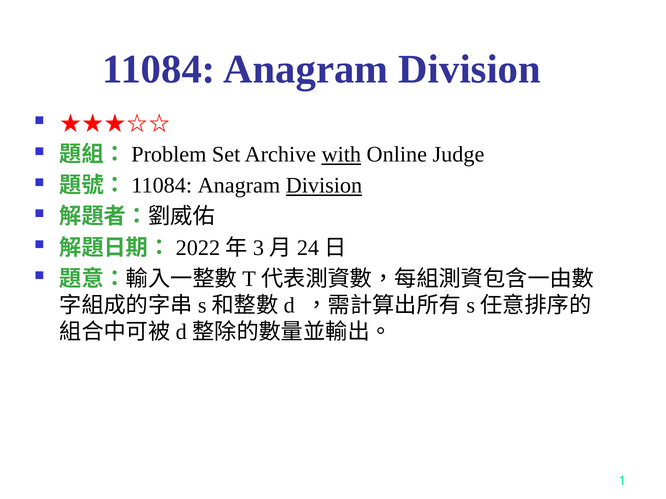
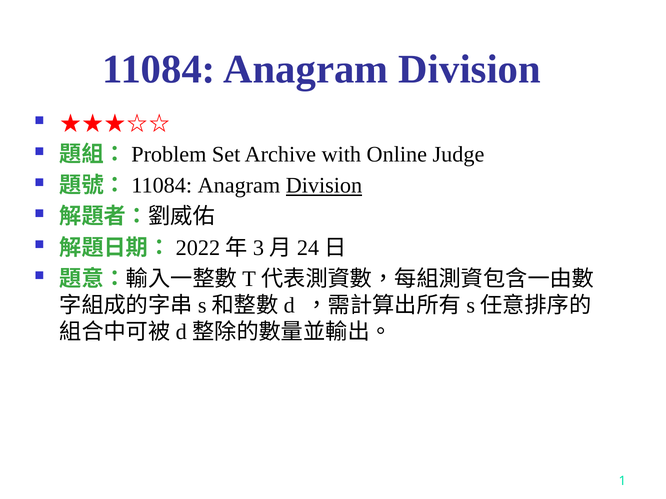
with underline: present -> none
